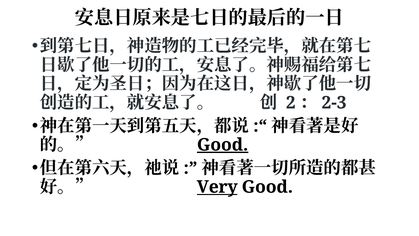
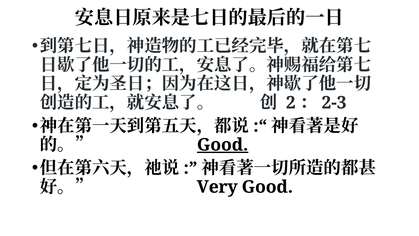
Very underline: present -> none
